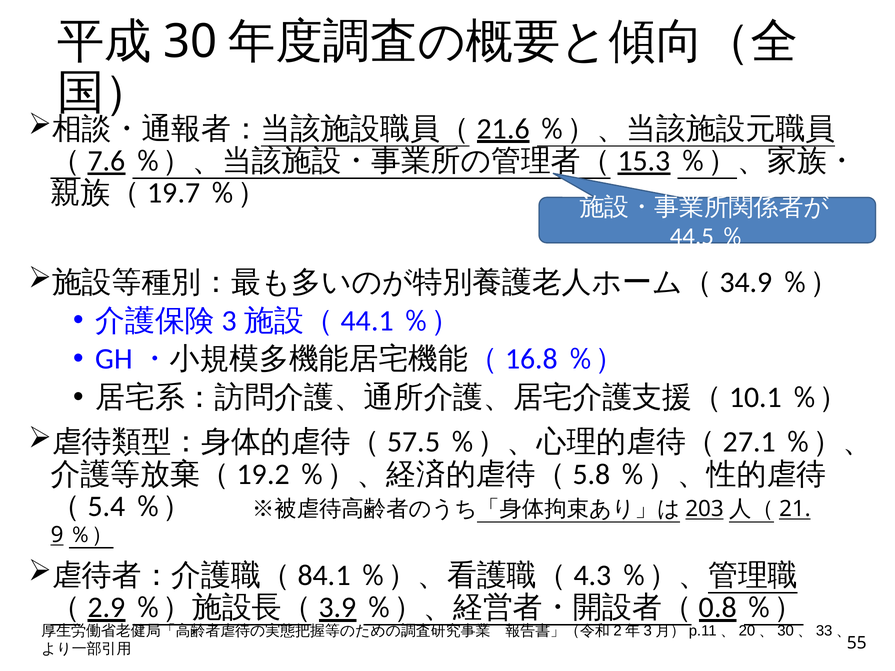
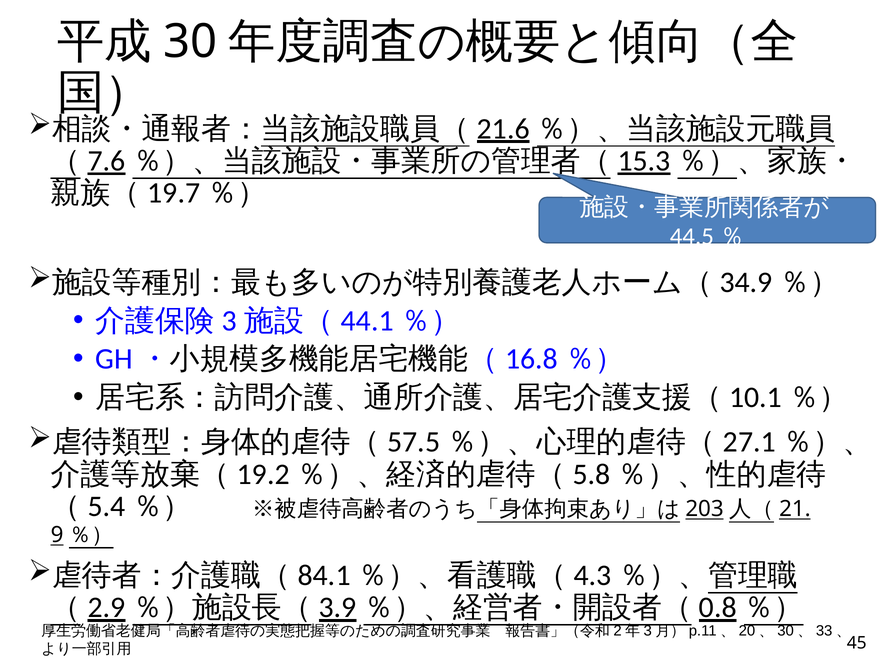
55: 55 -> 45
